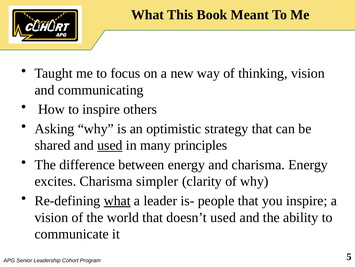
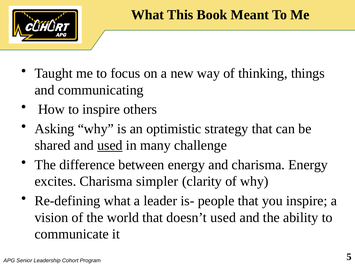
thinking vision: vision -> things
principles: principles -> challenge
what at (117, 200) underline: present -> none
